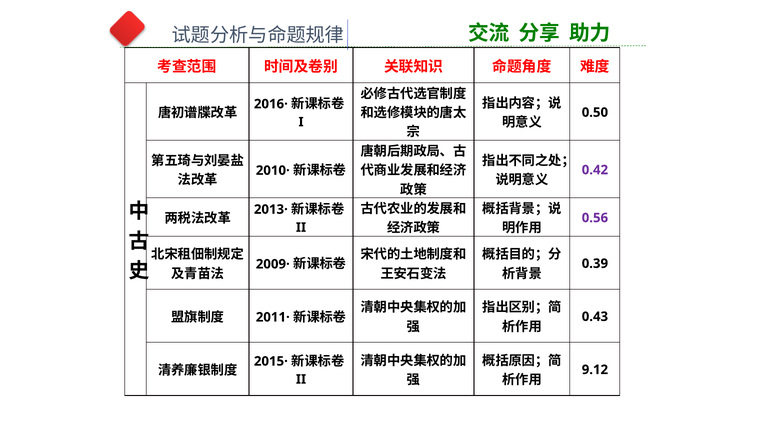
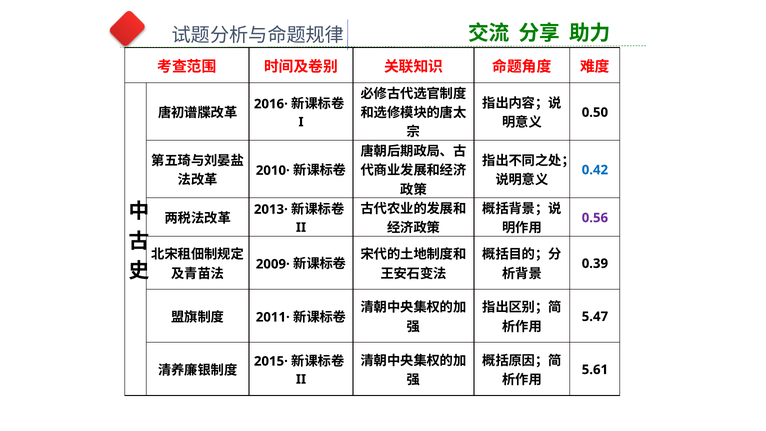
0.42 colour: purple -> blue
0.43: 0.43 -> 5.47
9.12: 9.12 -> 5.61
